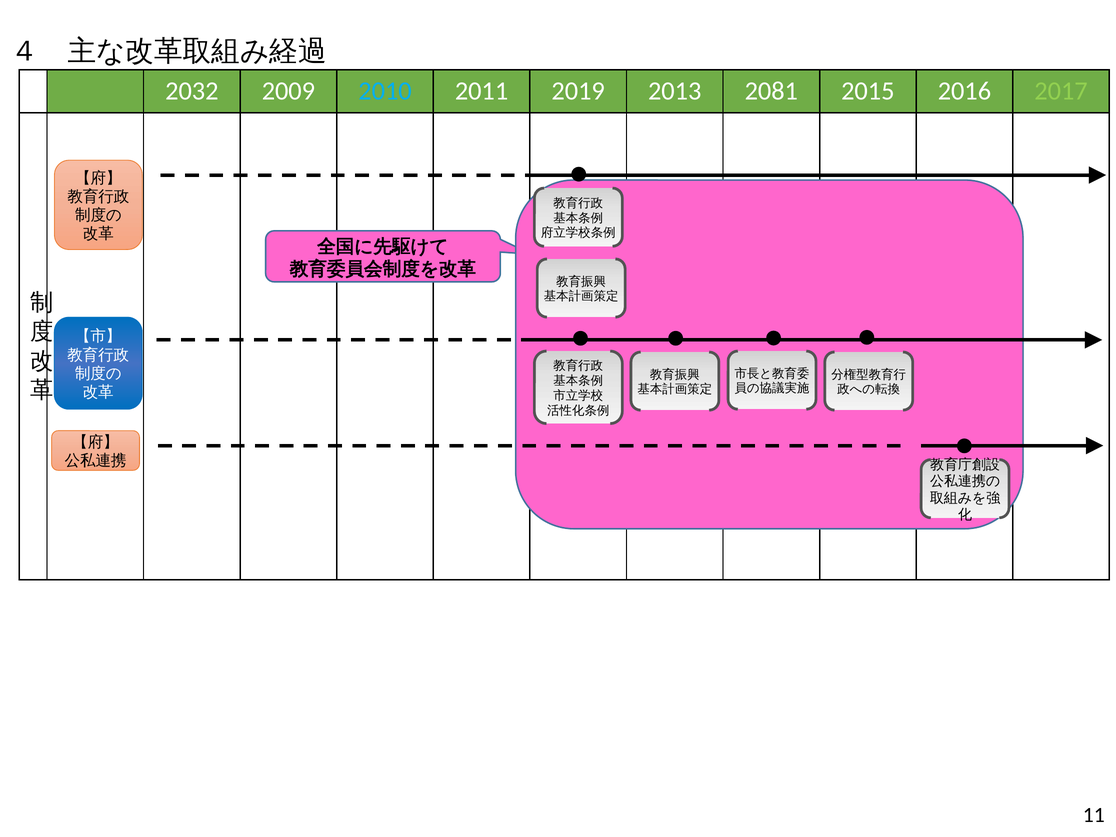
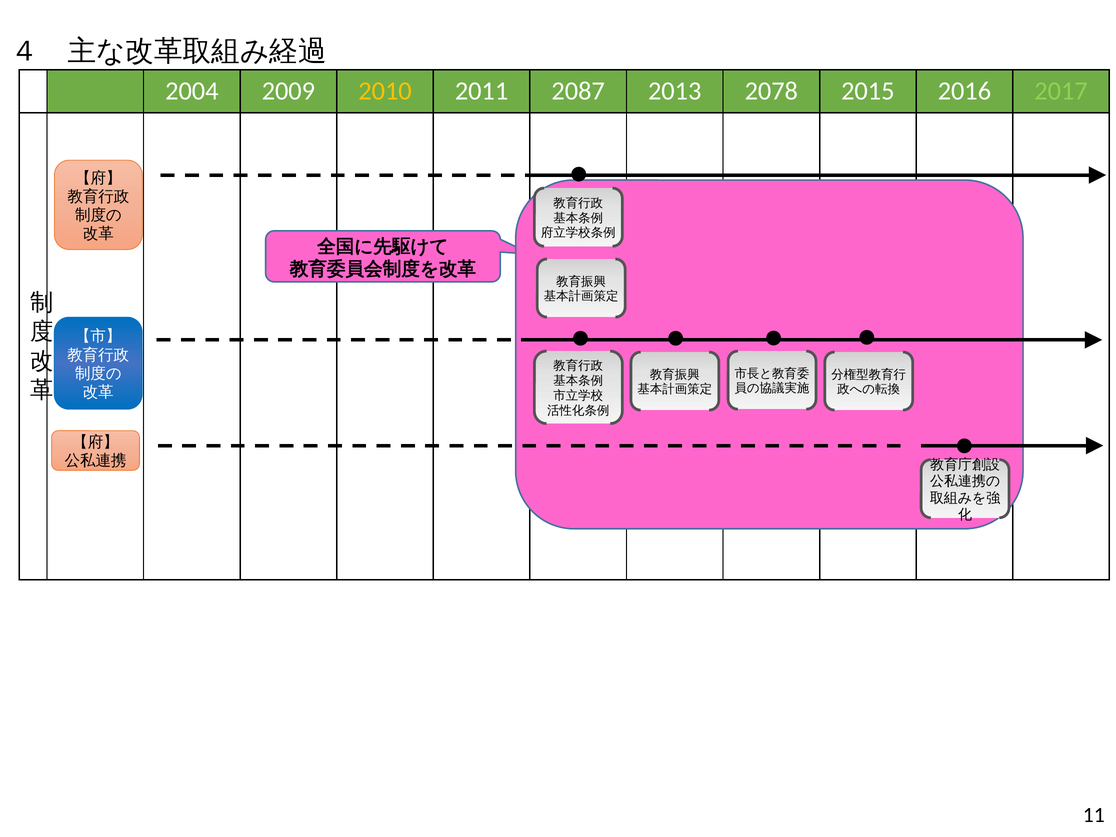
2032: 2032 -> 2004
2010 colour: light blue -> yellow
2019: 2019 -> 2087
2081: 2081 -> 2078
